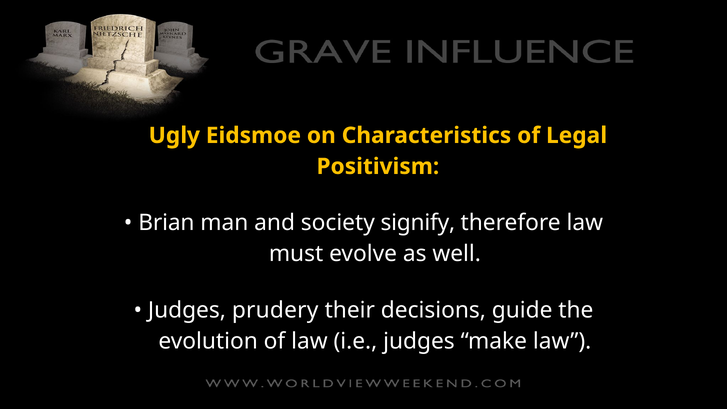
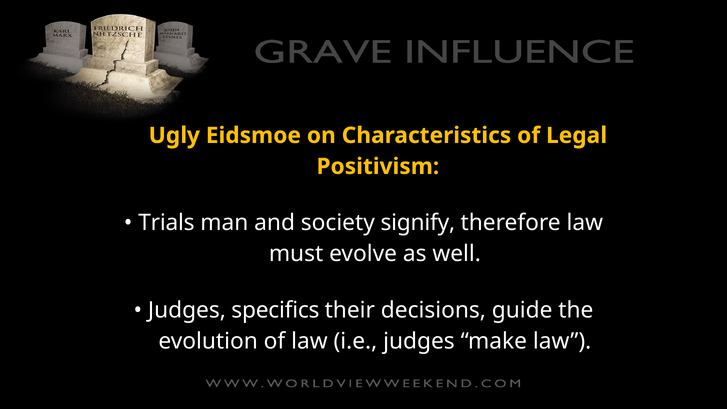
Brian: Brian -> Trials
prudery: prudery -> specifics
